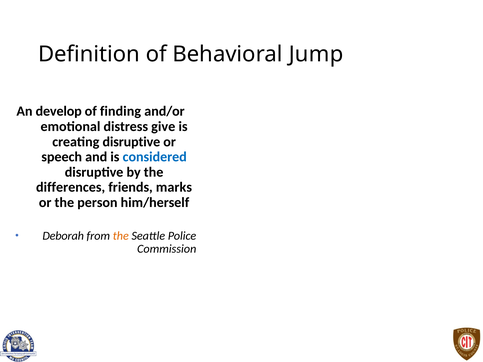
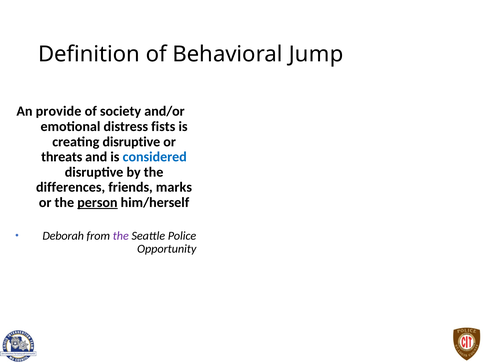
develop: develop -> provide
finding: finding -> society
give: give -> fists
speech: speech -> threats
person underline: none -> present
the at (121, 236) colour: orange -> purple
Commission: Commission -> Opportunity
